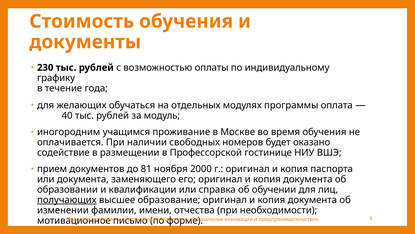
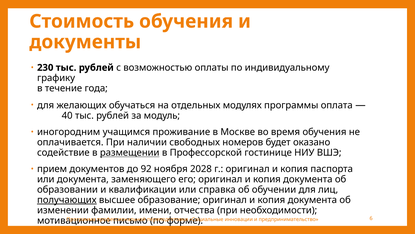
размещении underline: none -> present
81: 81 -> 92
2000: 2000 -> 2028
